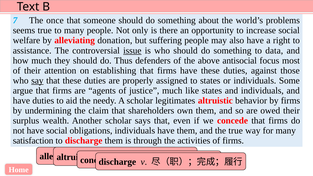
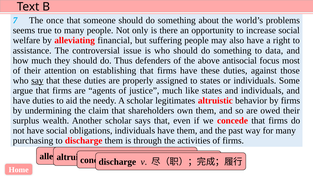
donation: donation -> financial
issue underline: present -> none
the true: true -> past
satisfaction: satisfaction -> purchasing
